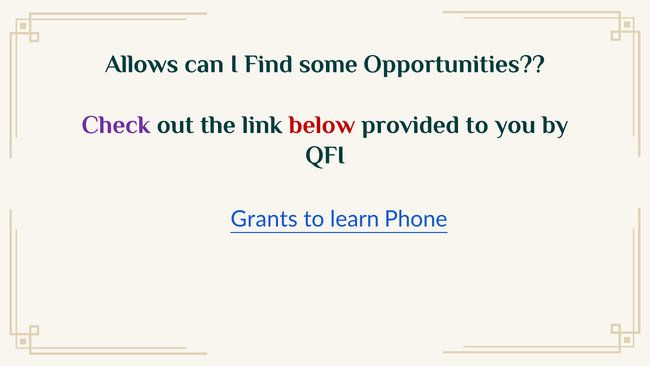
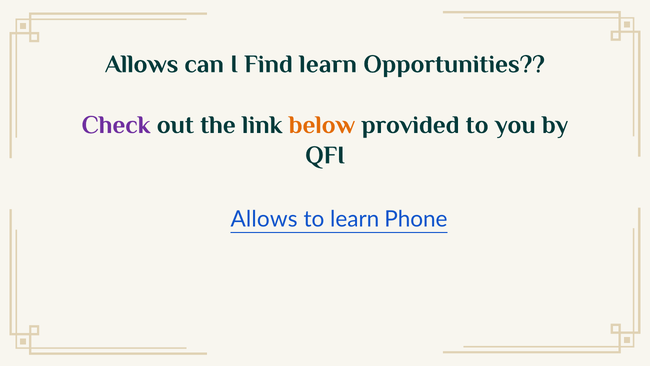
Find some: some -> learn
below colour: red -> orange
Grants at (264, 219): Grants -> Allows
